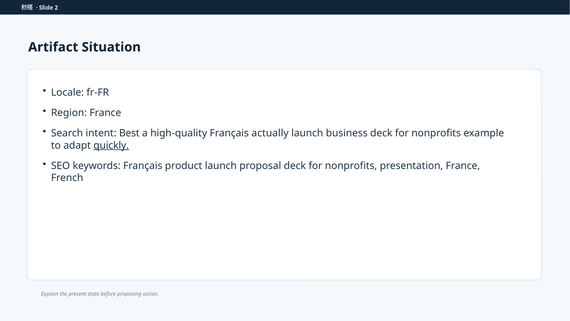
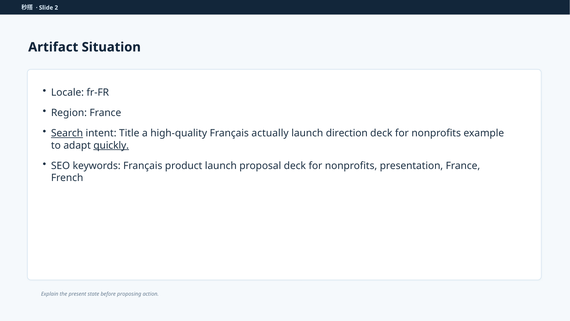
Search underline: none -> present
Best: Best -> Title
business: business -> direction
